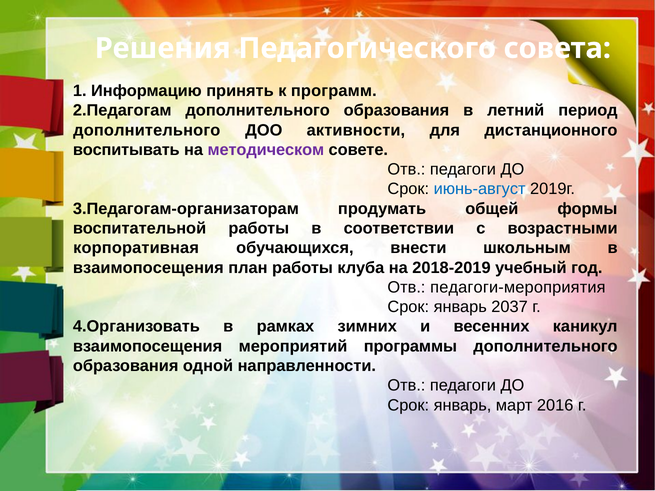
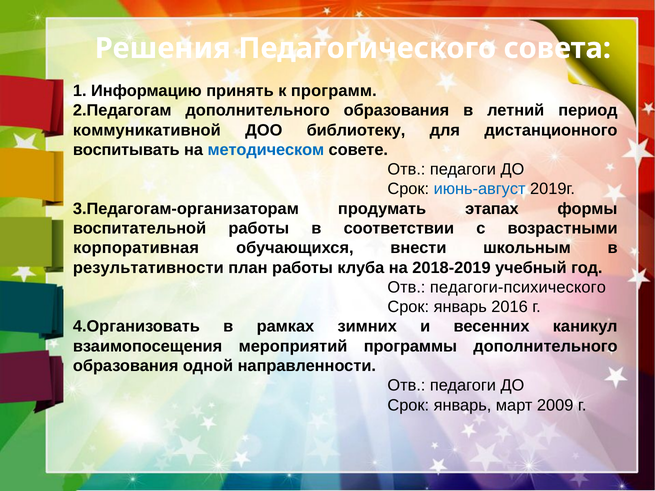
дополнительного at (147, 130): дополнительного -> коммуникативной
активности: активности -> библиотеку
методическом colour: purple -> blue
общей: общей -> этапах
взаимопосещения at (148, 268): взаимопосещения -> результативности
педагоги-мероприятия: педагоги-мероприятия -> педагоги-психического
2037: 2037 -> 2016
2016: 2016 -> 2009
